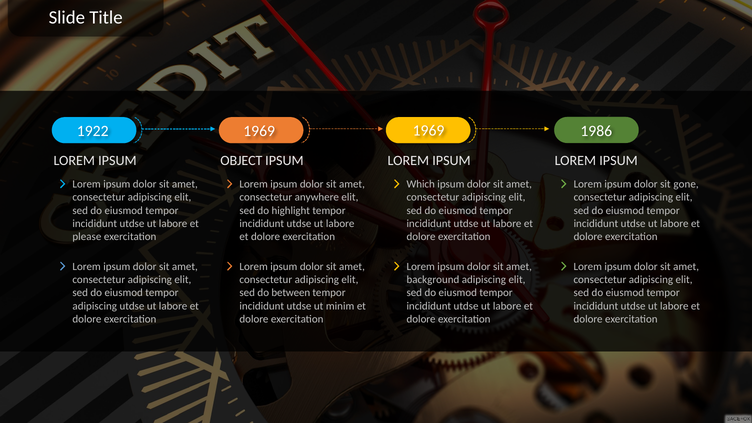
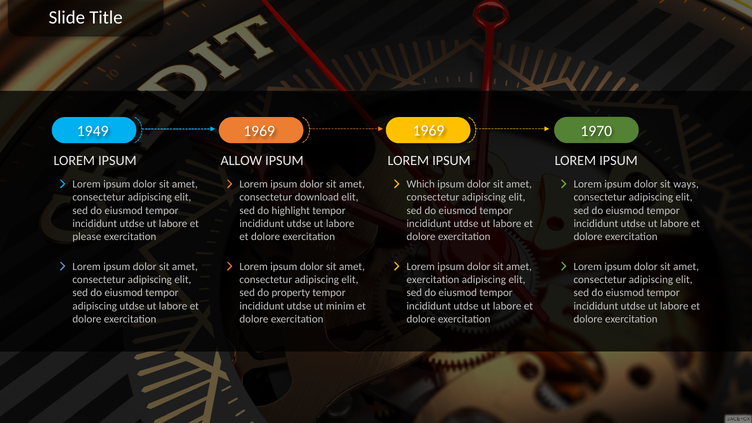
1922: 1922 -> 1949
1986: 1986 -> 1970
OBJECT: OBJECT -> ALLOW
gone: gone -> ways
anywhere: anywhere -> download
background at (433, 280): background -> exercitation
between: between -> property
